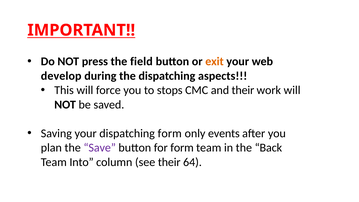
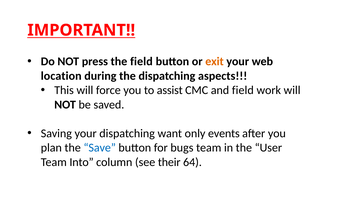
develop: develop -> location
stops: stops -> assist
and their: their -> field
dispatching form: form -> want
Save colour: purple -> blue
for form: form -> bugs
Back: Back -> User
